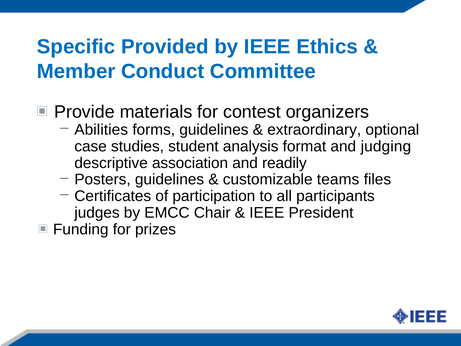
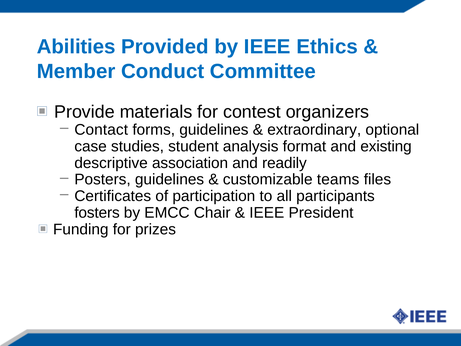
Specific: Specific -> Abilities
Abilities: Abilities -> Contact
judging: judging -> existing
judges: judges -> fosters
